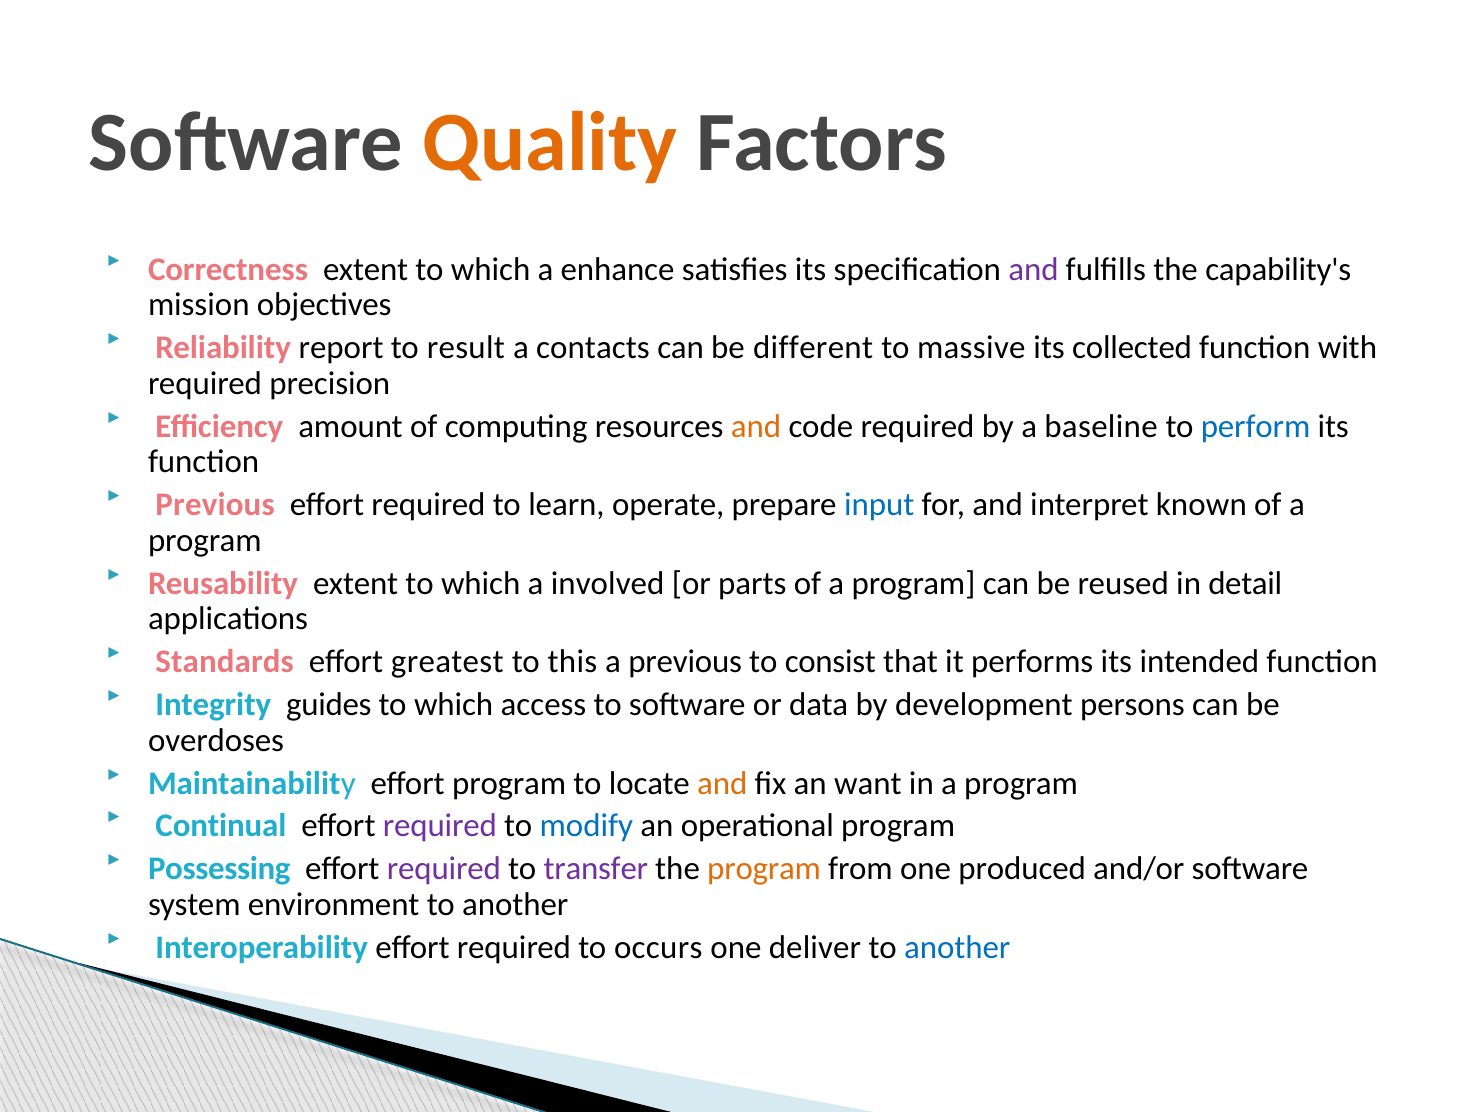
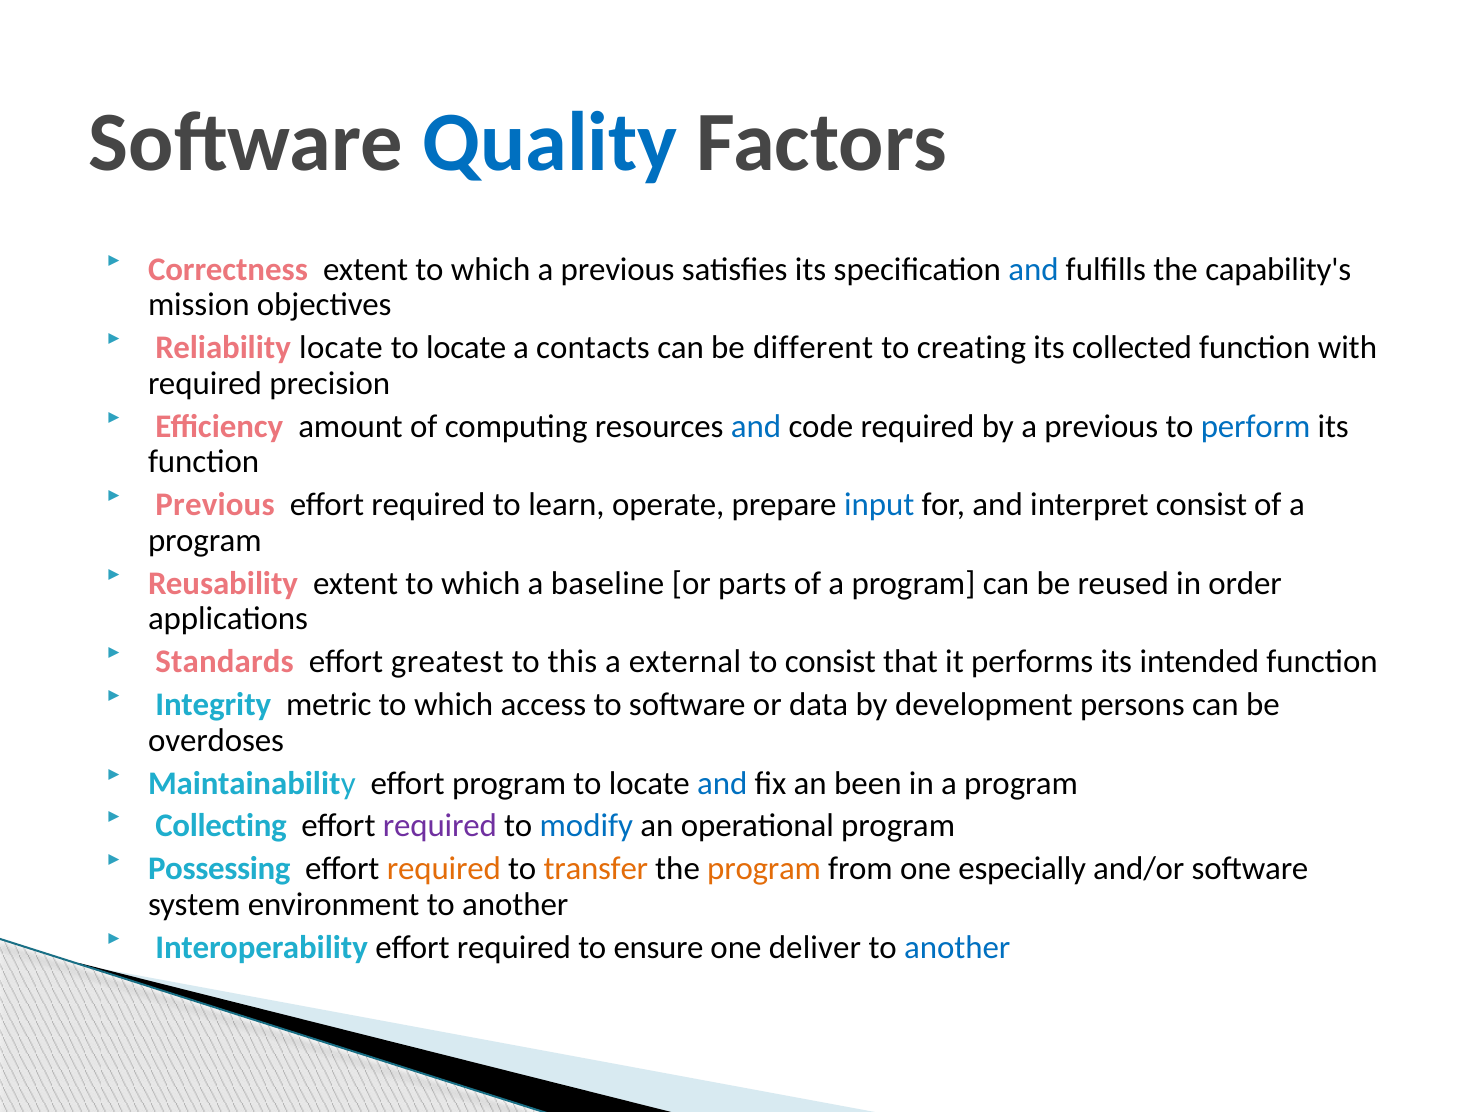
Quality colour: orange -> blue
which a enhance: enhance -> previous
and at (1033, 270) colour: purple -> blue
Reliability report: report -> locate
result at (466, 348): result -> locate
massive: massive -> creating
and at (756, 427) colour: orange -> blue
by a baseline: baseline -> previous
interpret known: known -> consist
involved: involved -> baseline
detail: detail -> order
a previous: previous -> external
guides: guides -> metric
and at (722, 783) colour: orange -> blue
want: want -> been
Continual: Continual -> Collecting
required at (444, 869) colour: purple -> orange
transfer colour: purple -> orange
produced: produced -> especially
occurs: occurs -> ensure
